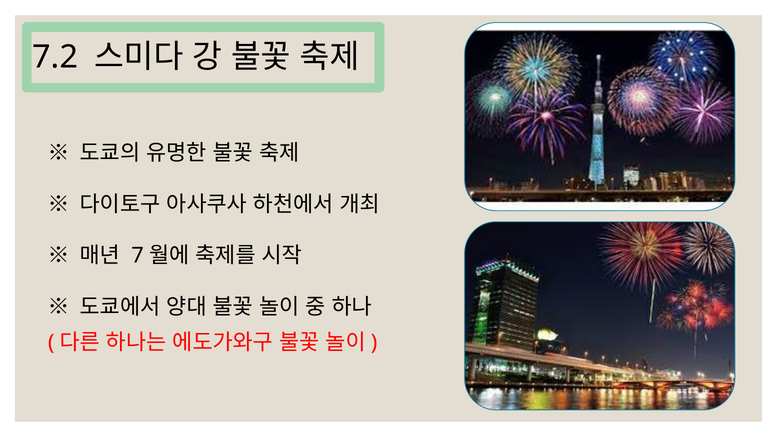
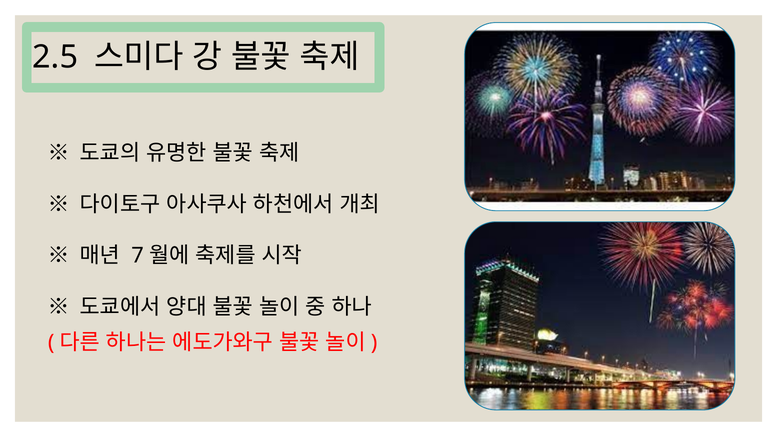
7.2: 7.2 -> 2.5
